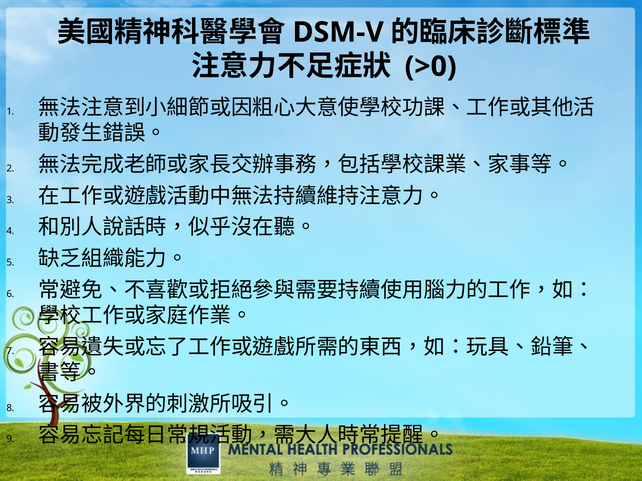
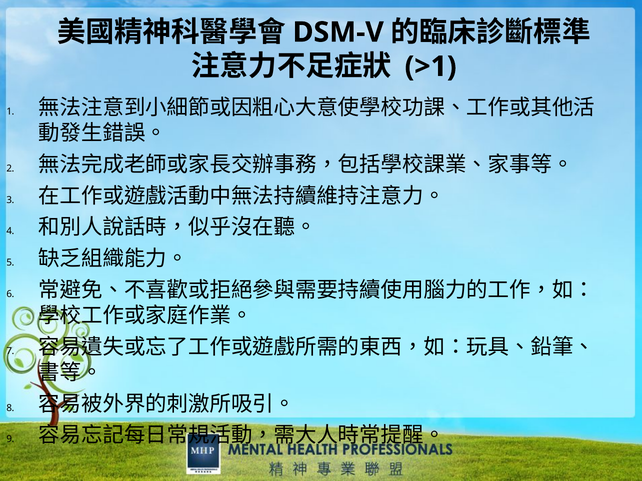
>0: >0 -> >1
